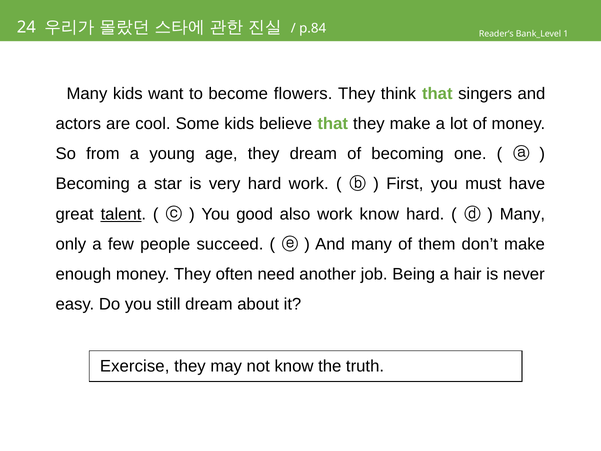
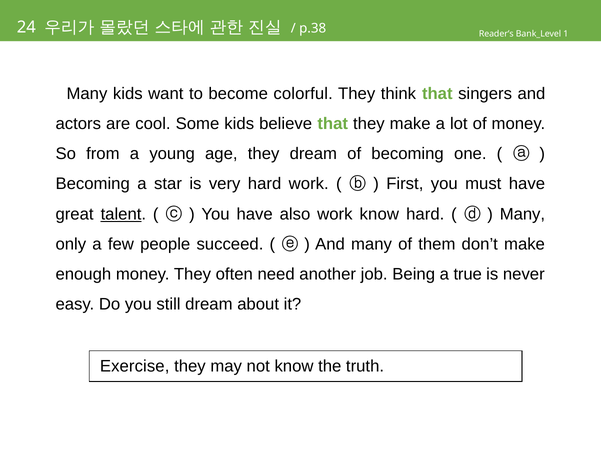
p.84: p.84 -> p.38
flowers: flowers -> colorful
You good: good -> have
hair: hair -> true
